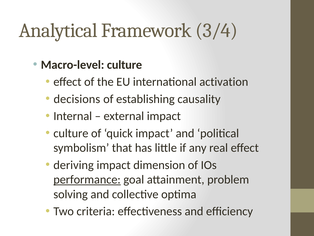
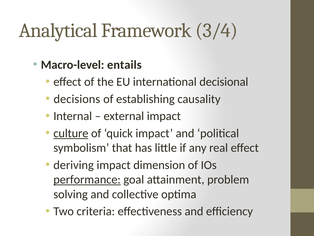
Macro-level culture: culture -> entails
activation: activation -> decisional
culture at (71, 133) underline: none -> present
